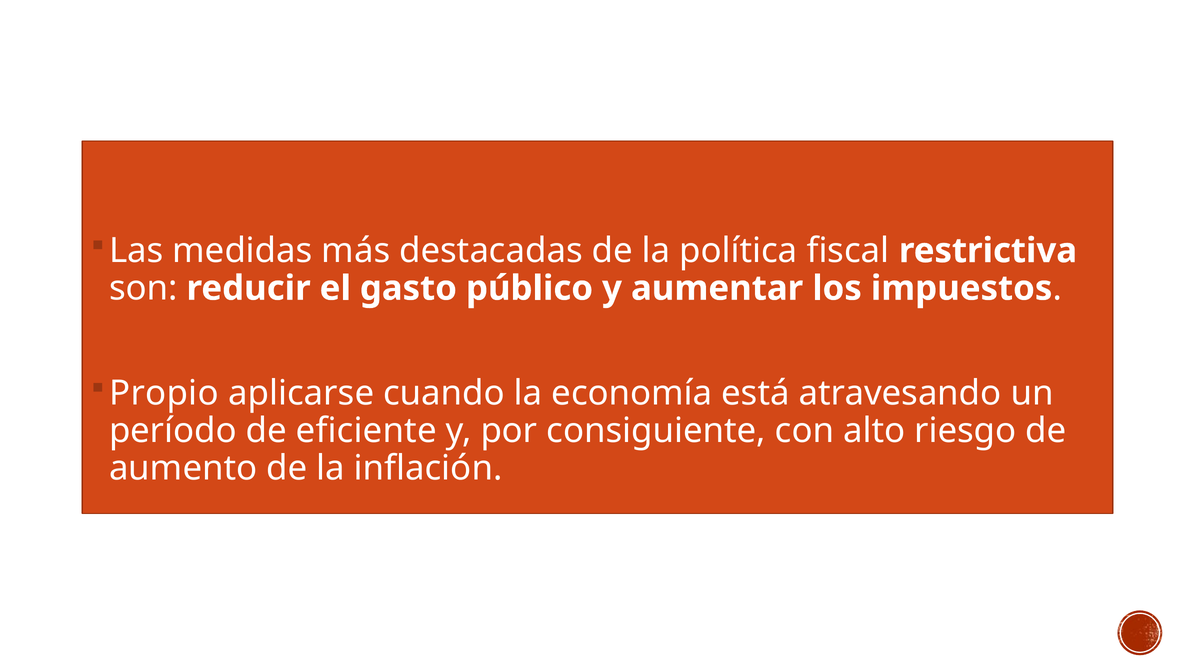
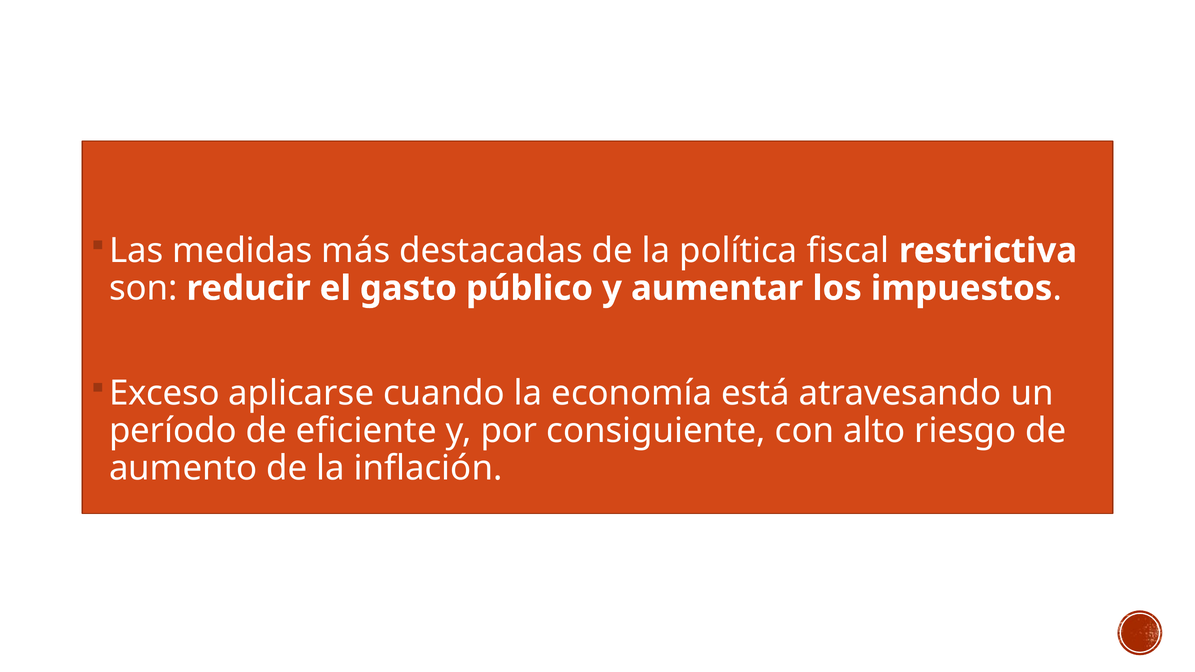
Propio: Propio -> Exceso
